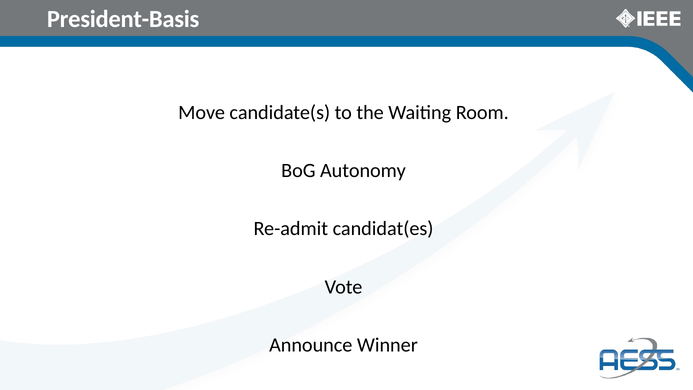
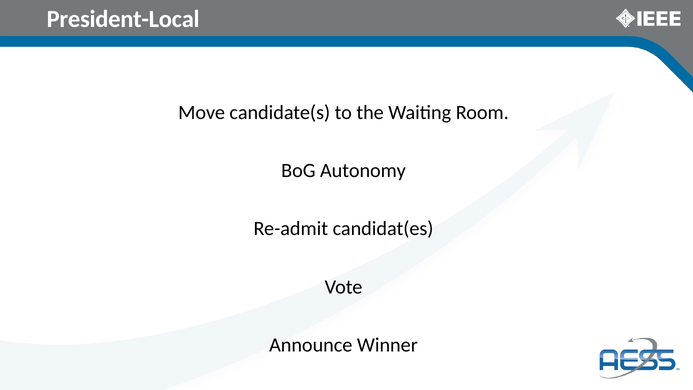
President-Basis: President-Basis -> President-Local
